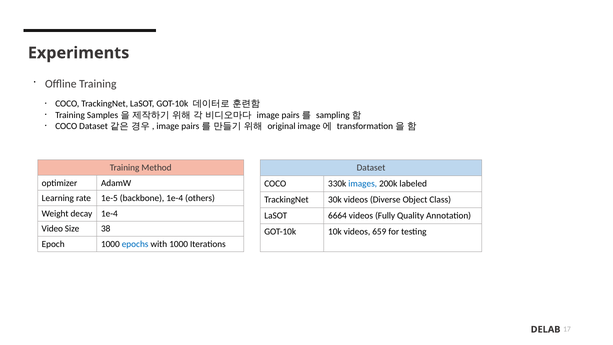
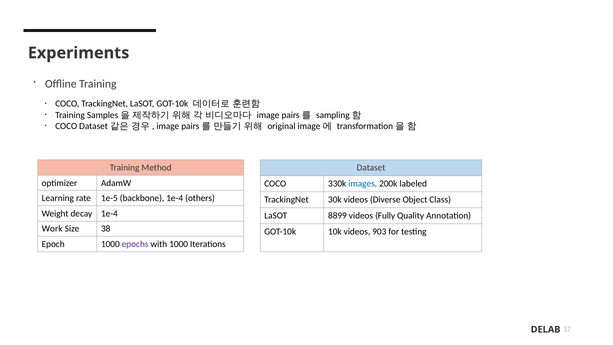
6664: 6664 -> 8899
Video: Video -> Work
659: 659 -> 903
epochs colour: blue -> purple
